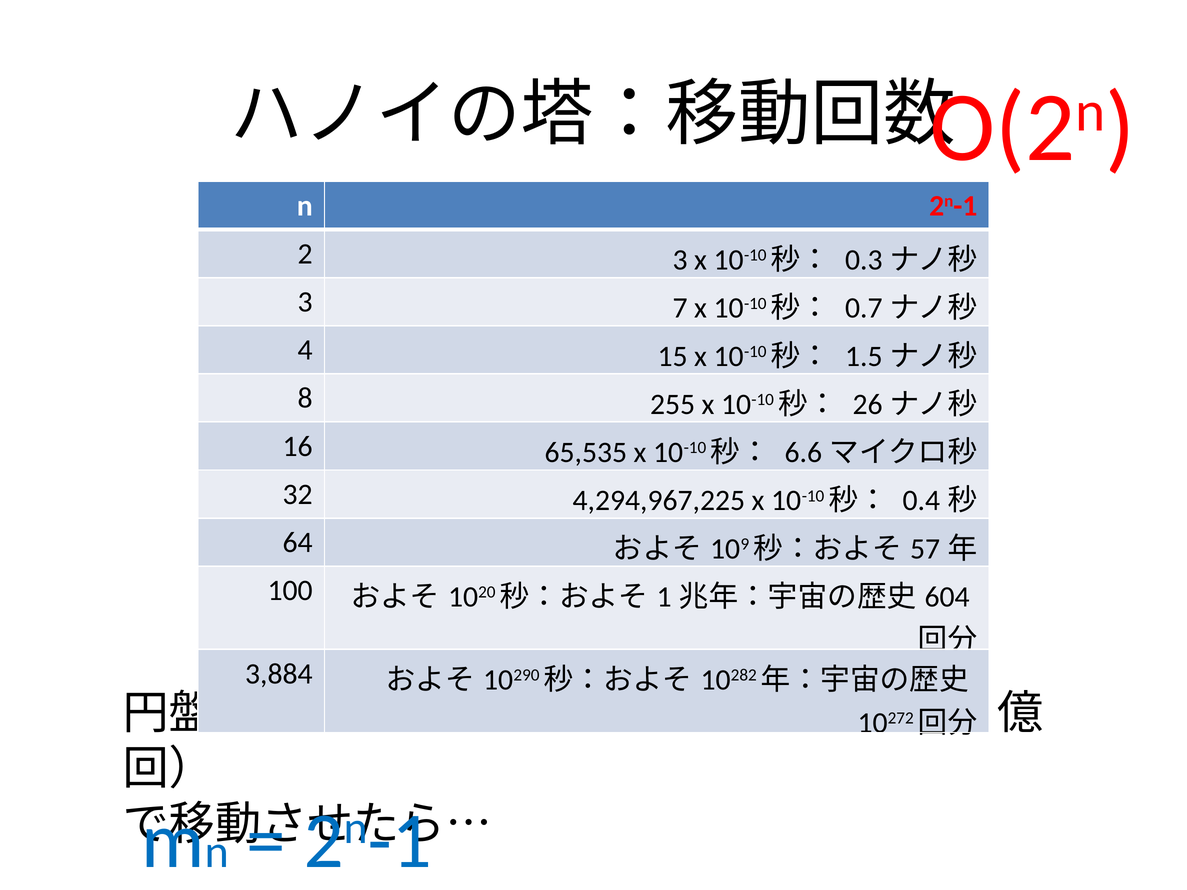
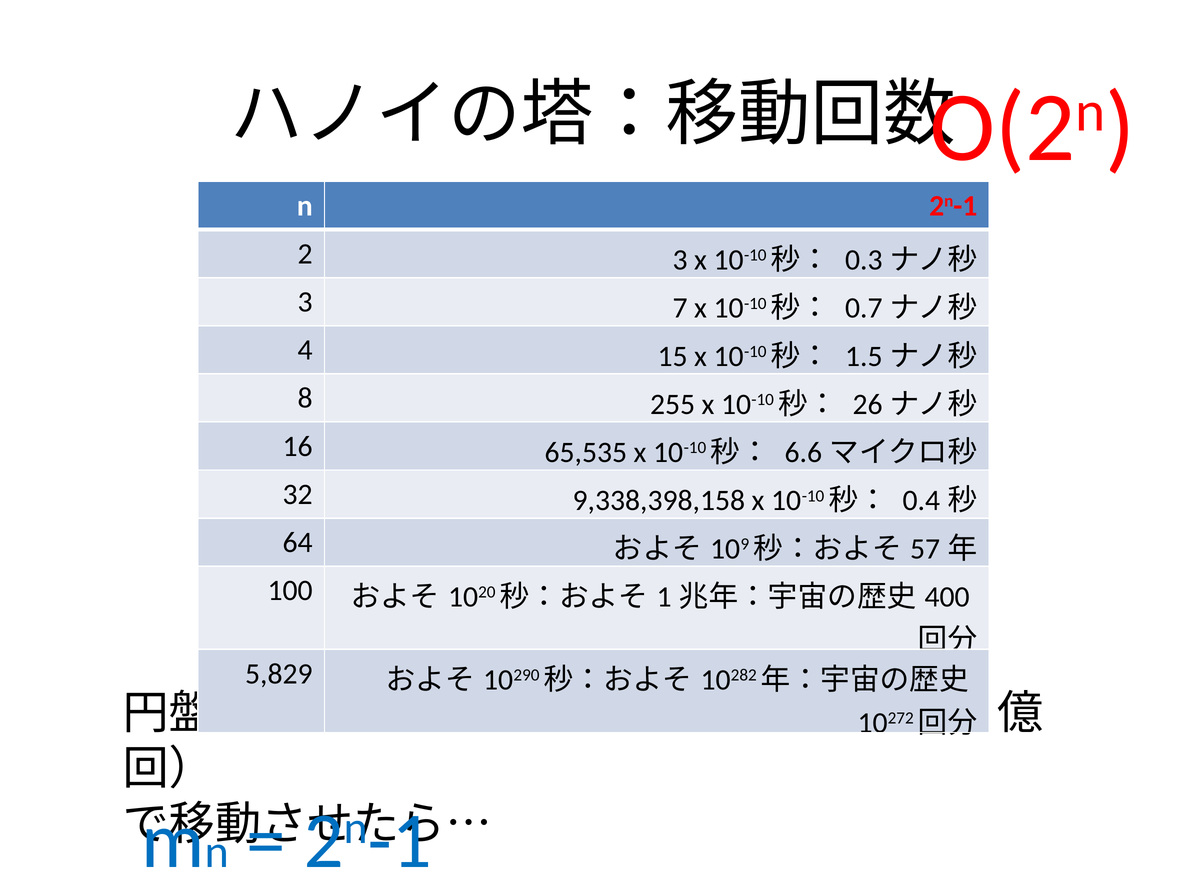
4,294,967,225: 4,294,967,225 -> 9,338,398,158
604: 604 -> 400
3,884: 3,884 -> 5,829
